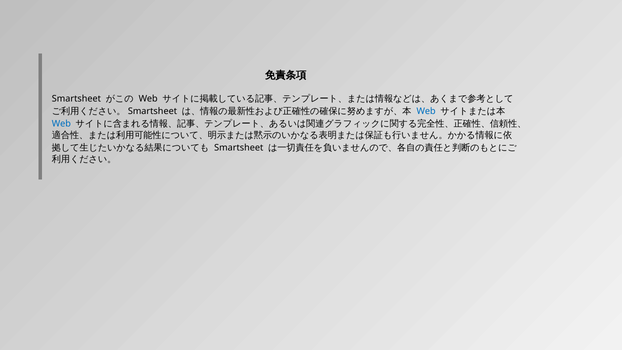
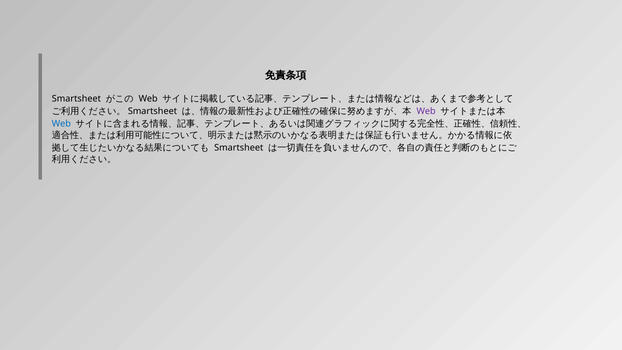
Web at (426, 111) colour: blue -> purple
